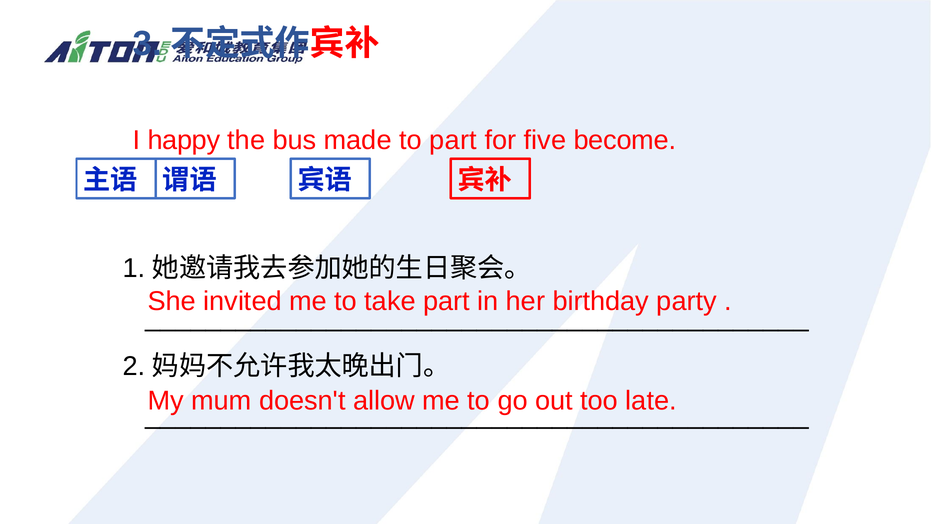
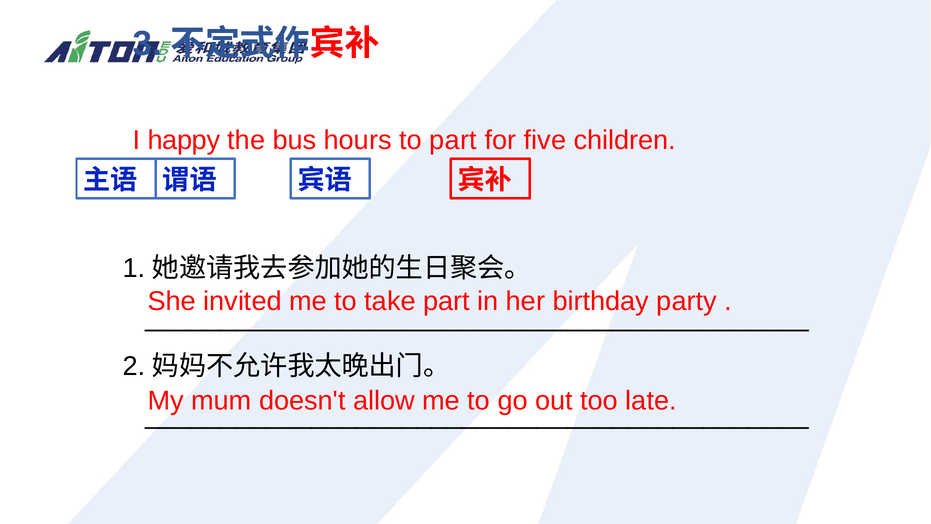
made: made -> hours
become: become -> children
